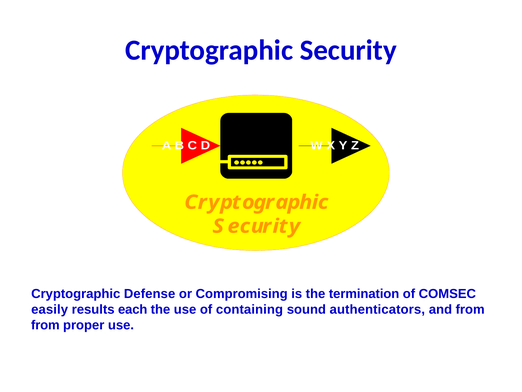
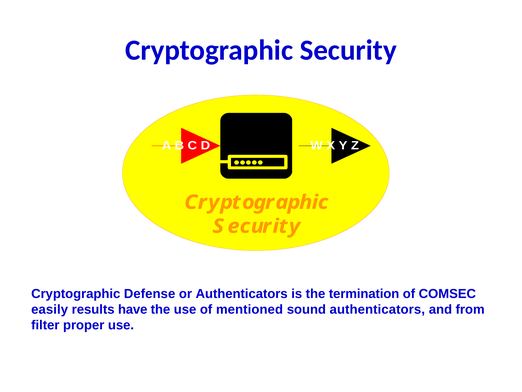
or Compromising: Compromising -> Authenticators
each: each -> have
containing: containing -> mentioned
from at (45, 325): from -> filter
